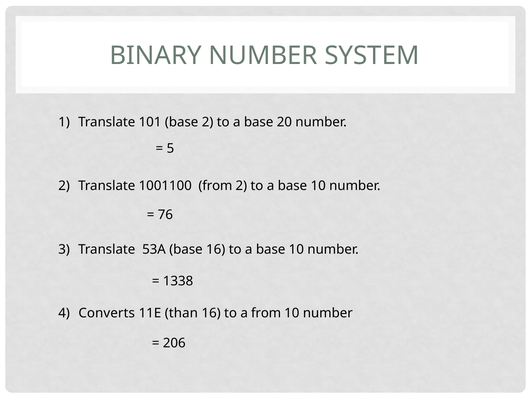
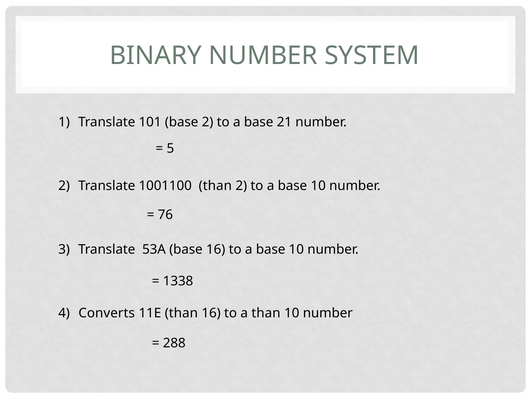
20: 20 -> 21
1001100 from: from -> than
a from: from -> than
206: 206 -> 288
